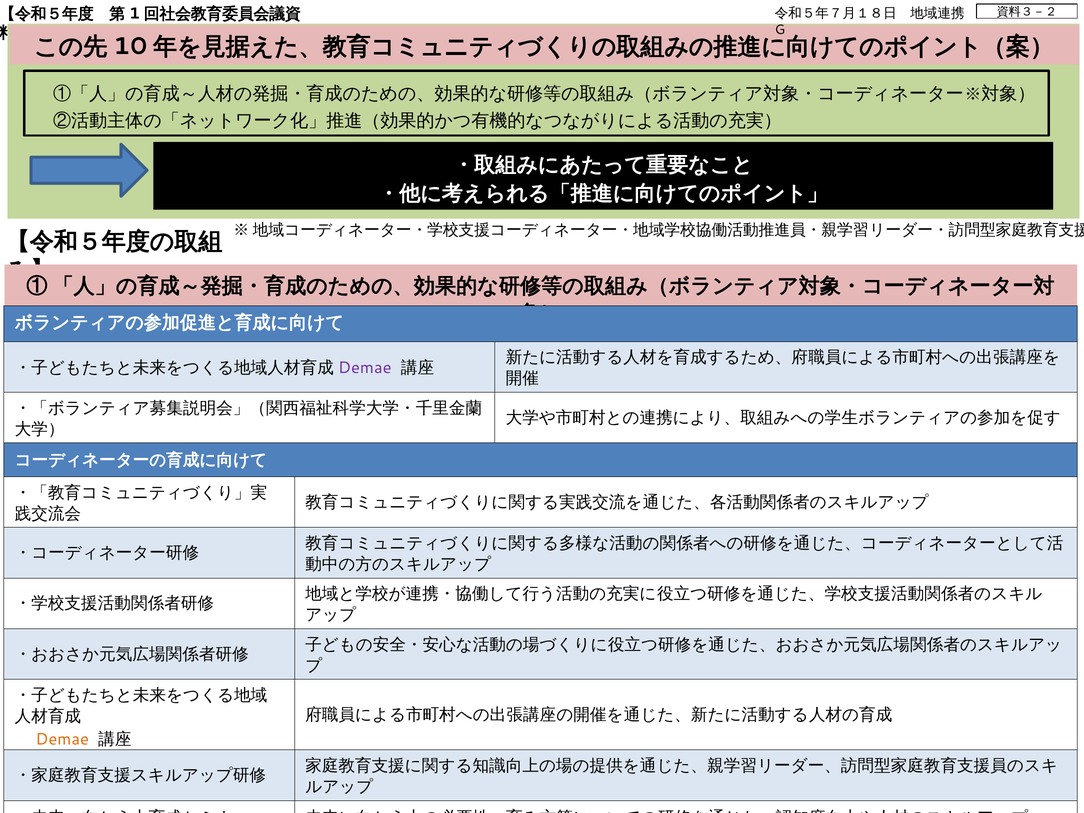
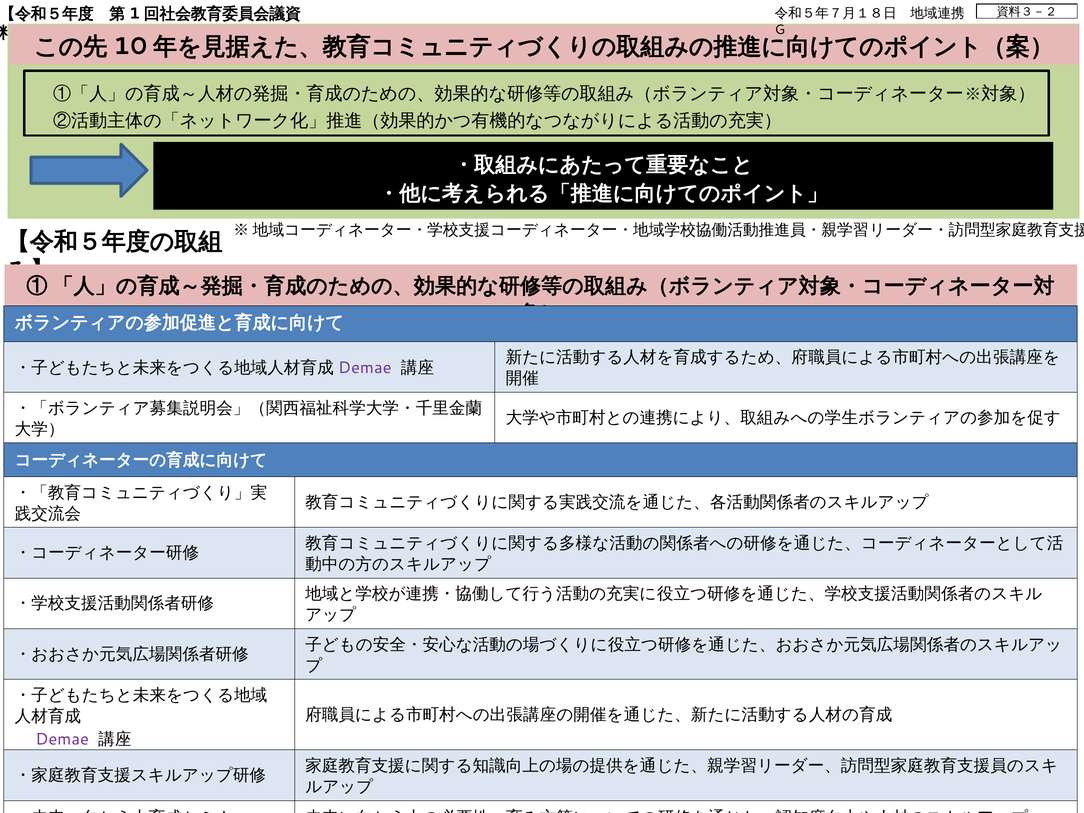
Demae at (62, 739) colour: orange -> purple
